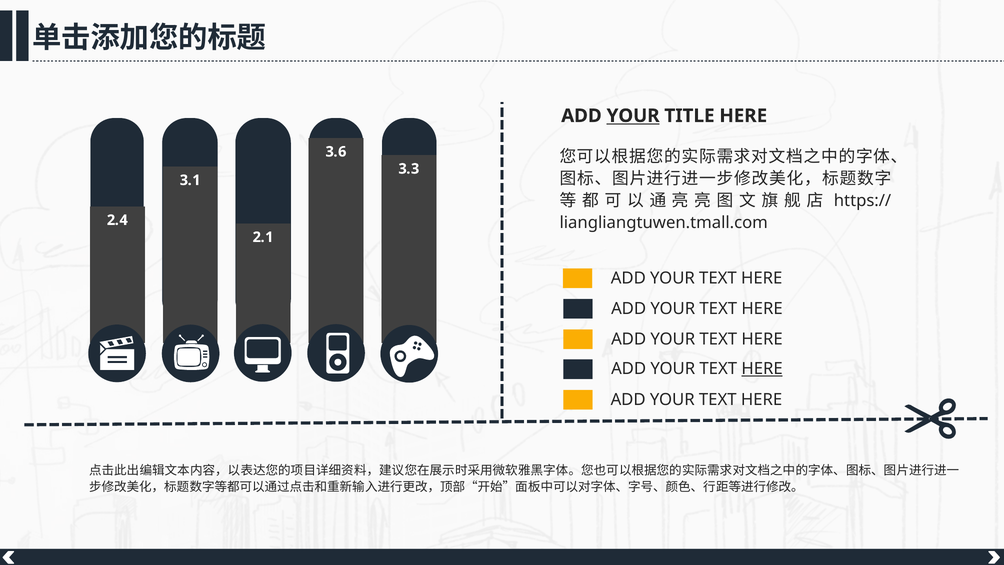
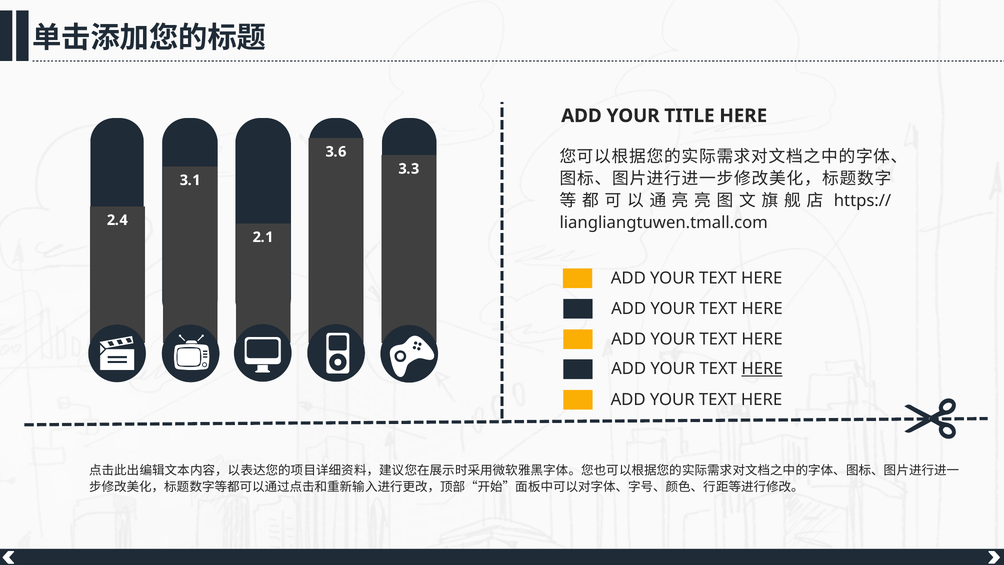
YOUR at (633, 116) underline: present -> none
